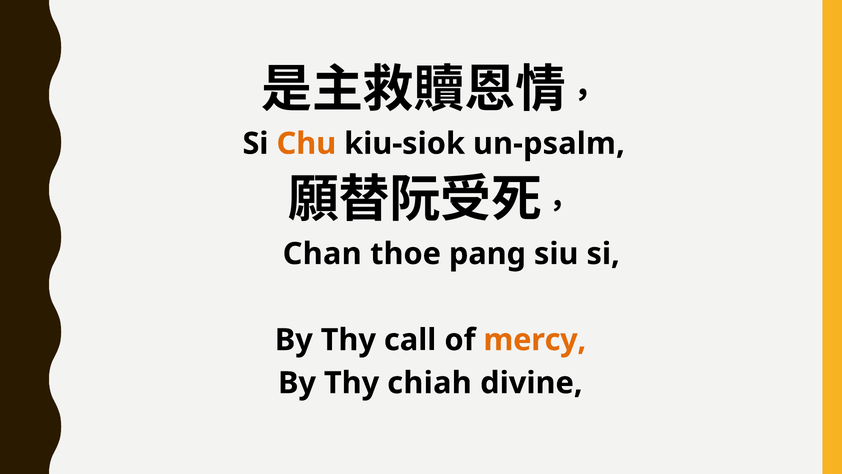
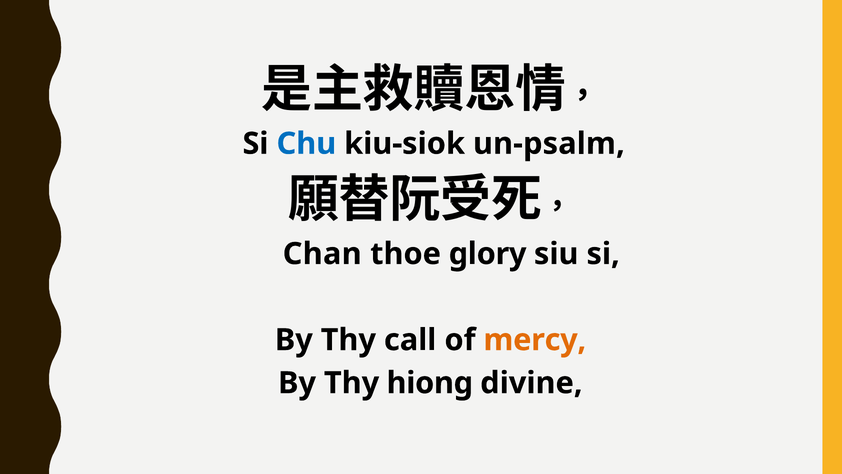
Chu colour: orange -> blue
pang: pang -> glory
chiah: chiah -> hiong
